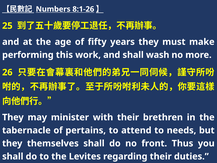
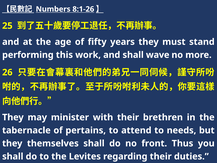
make: make -> stand
wash: wash -> wave
